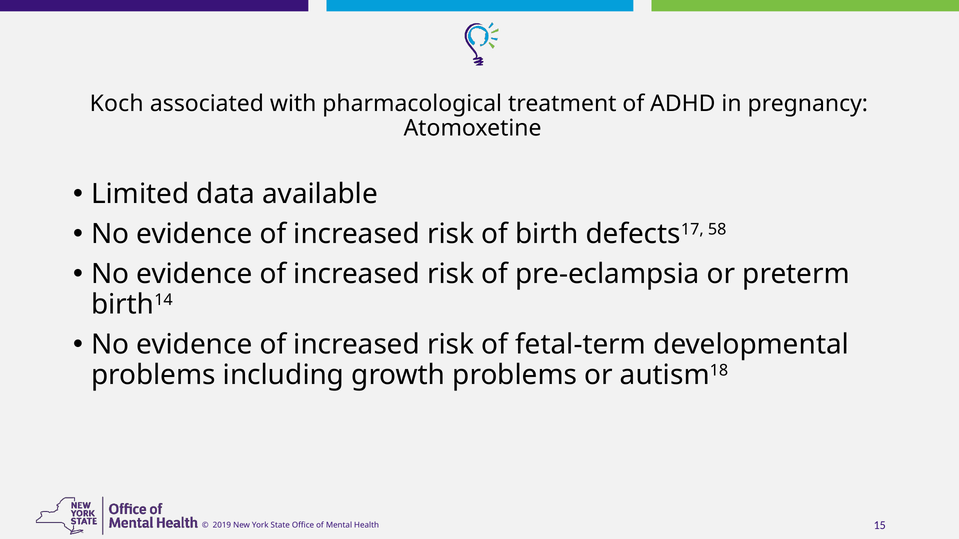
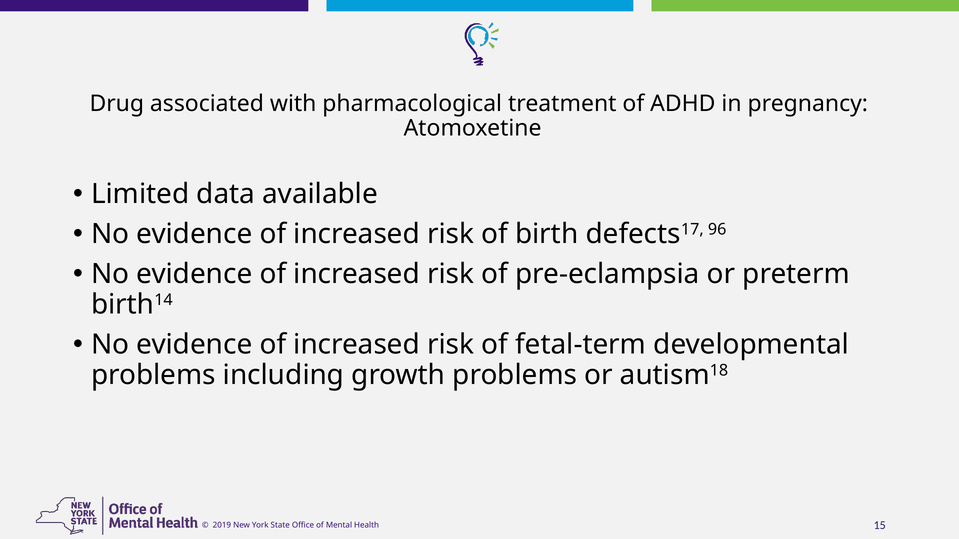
Koch: Koch -> Drug
58: 58 -> 96
